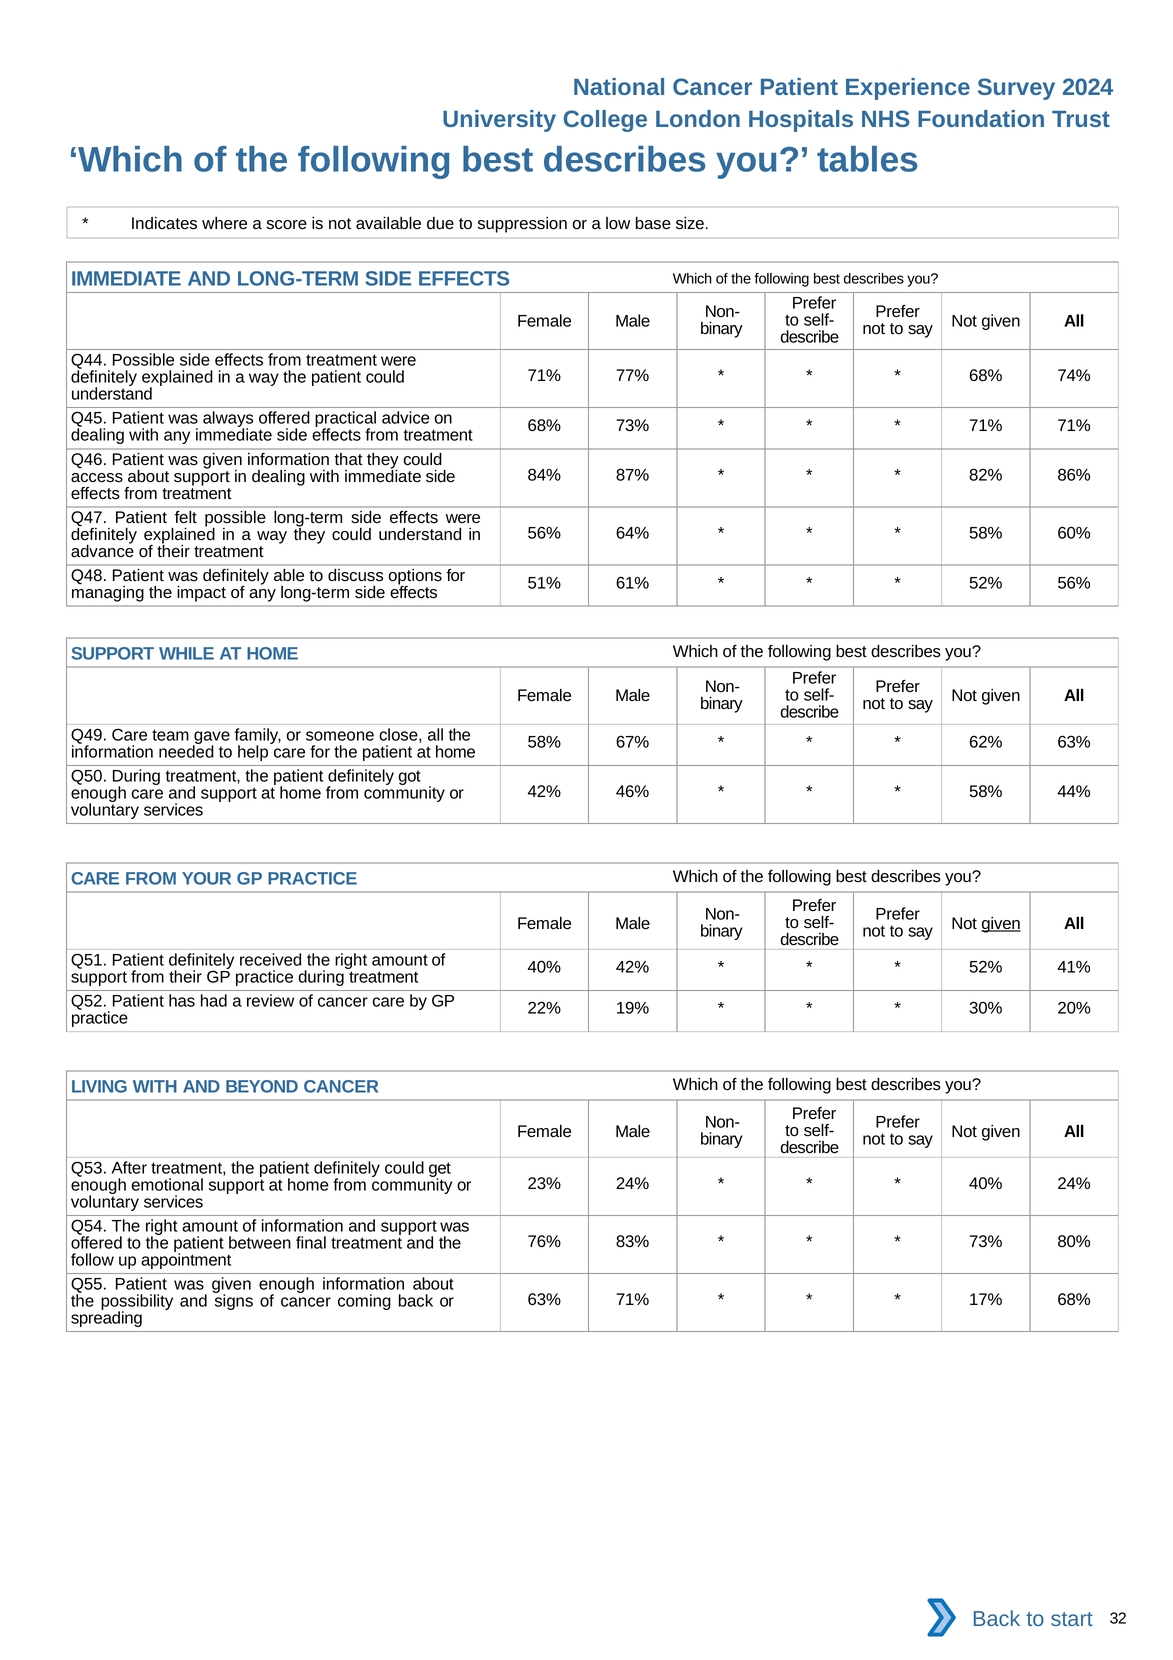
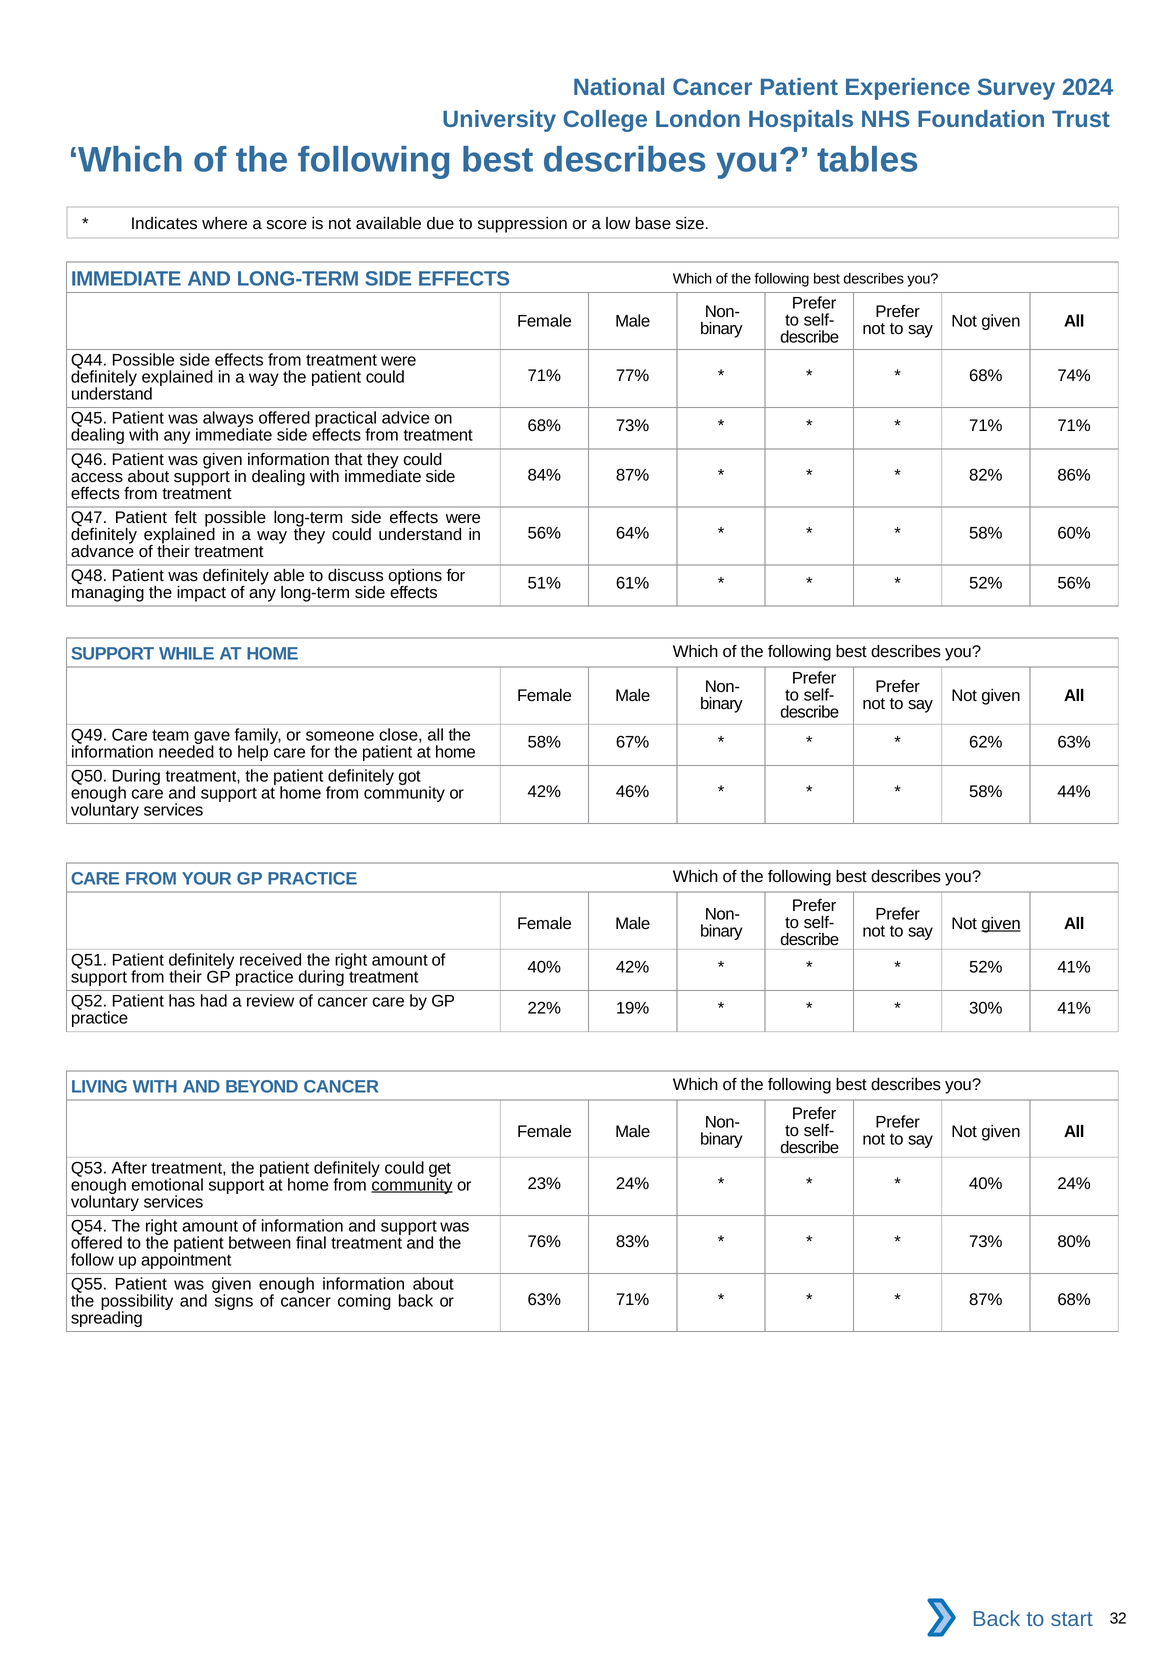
30% 20%: 20% -> 41%
community at (412, 1185) underline: none -> present
17% at (986, 1300): 17% -> 87%
